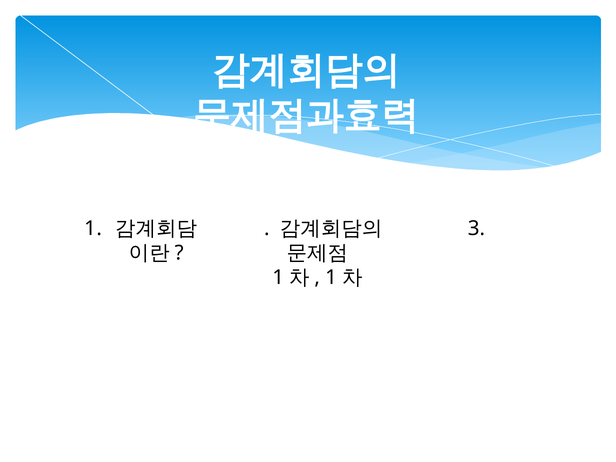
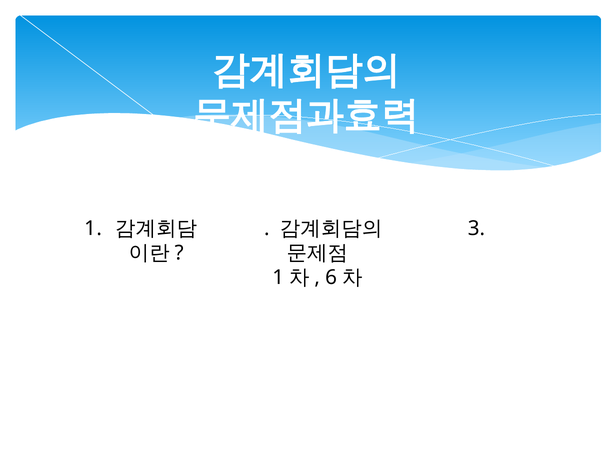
1 at (331, 278): 1 -> 6
